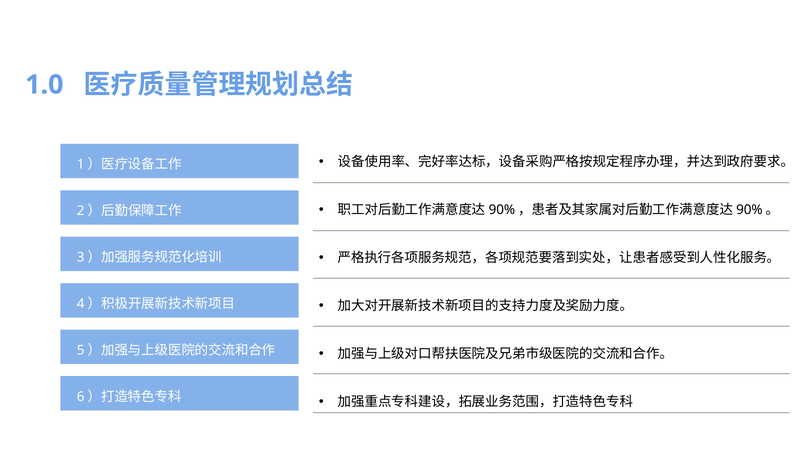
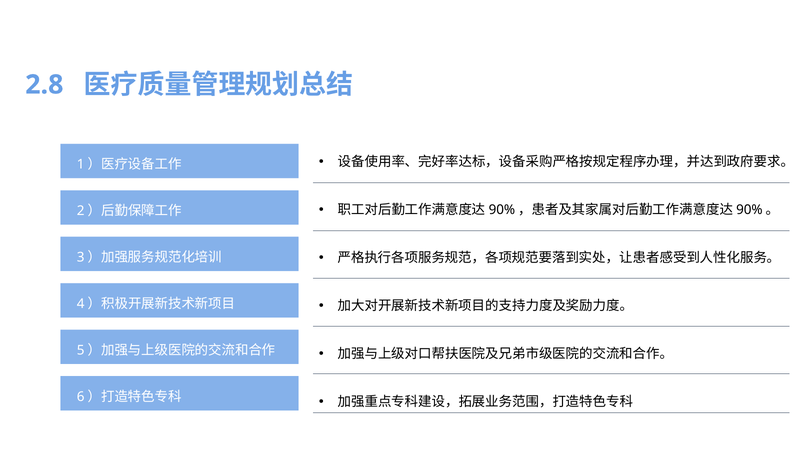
1.0: 1.0 -> 2.8
